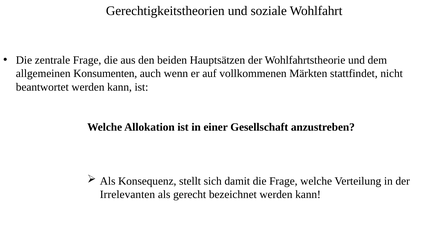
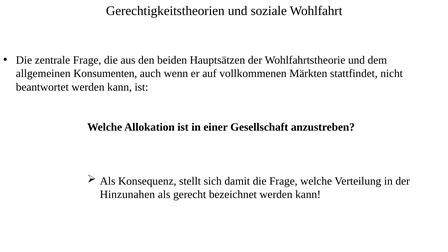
Irrelevanten: Irrelevanten -> Hinzunahen
